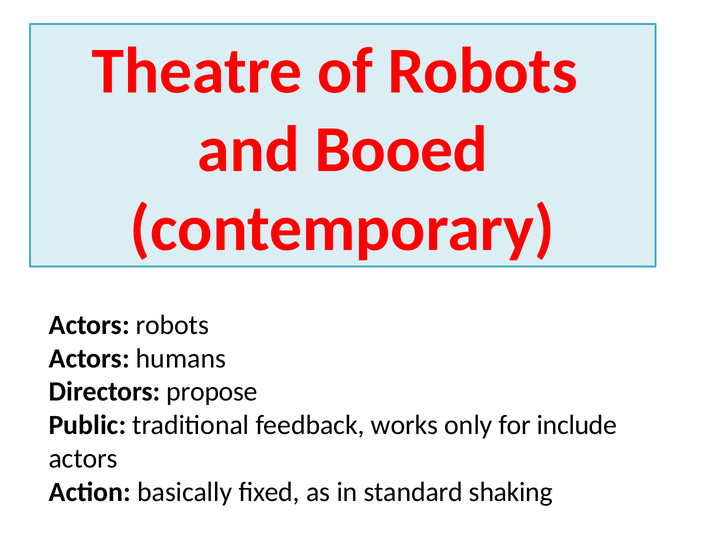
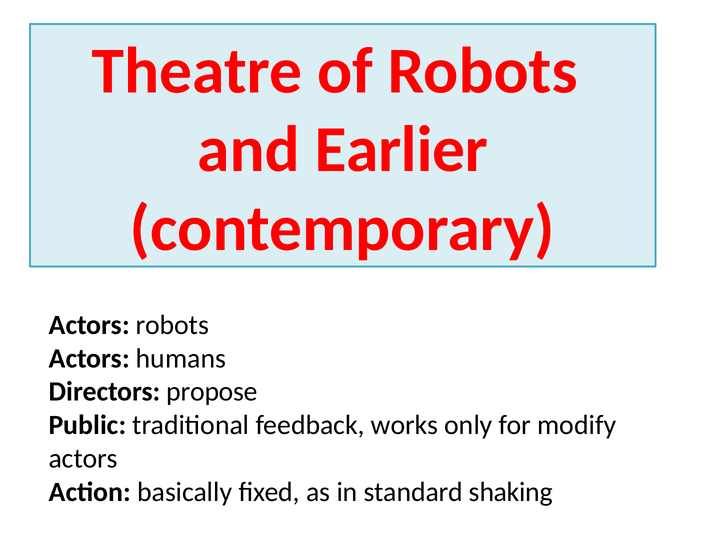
Booed: Booed -> Earlier
include: include -> modify
